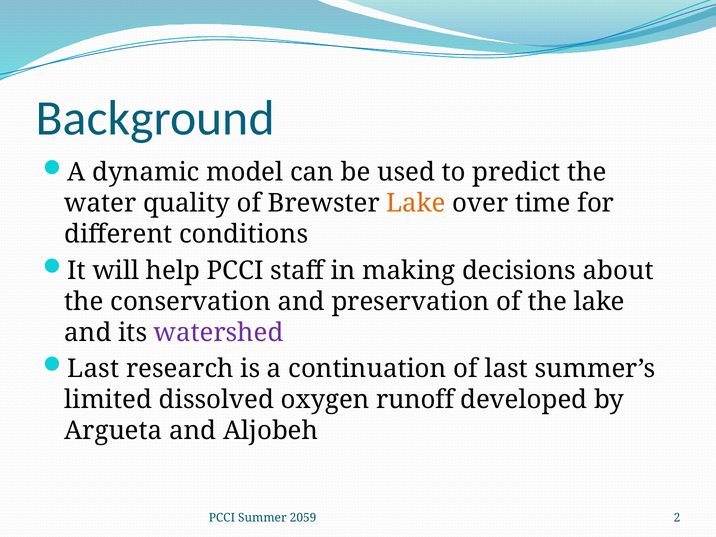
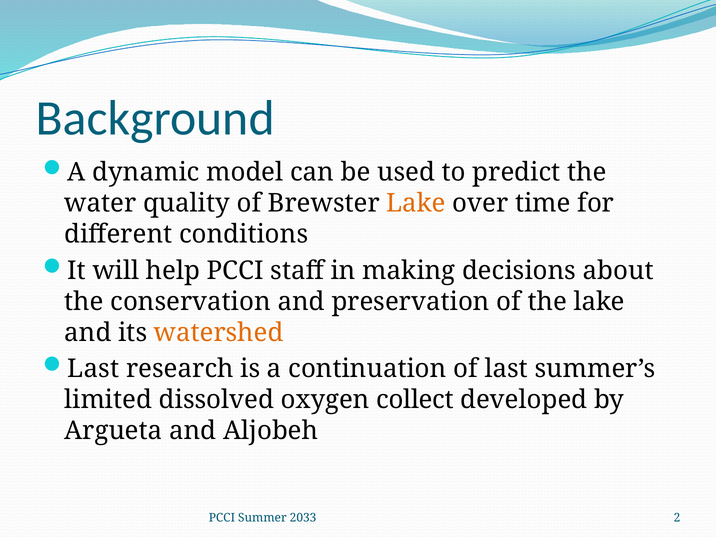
watershed colour: purple -> orange
runoff: runoff -> collect
2059: 2059 -> 2033
